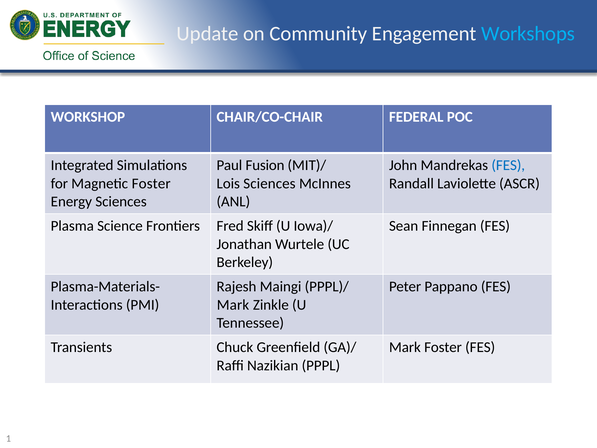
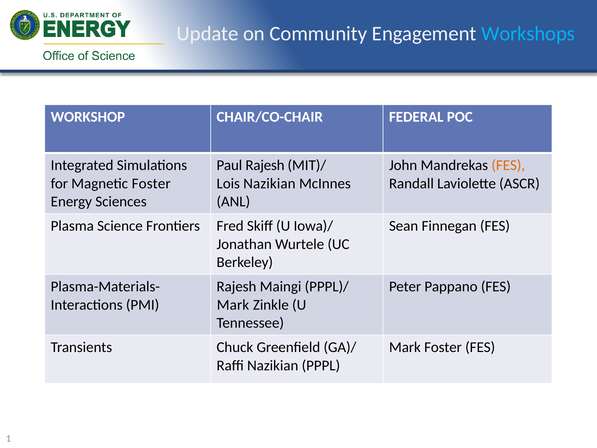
Paul Fusion: Fusion -> Rajesh
FES at (508, 165) colour: blue -> orange
Lois Sciences: Sciences -> Nazikian
